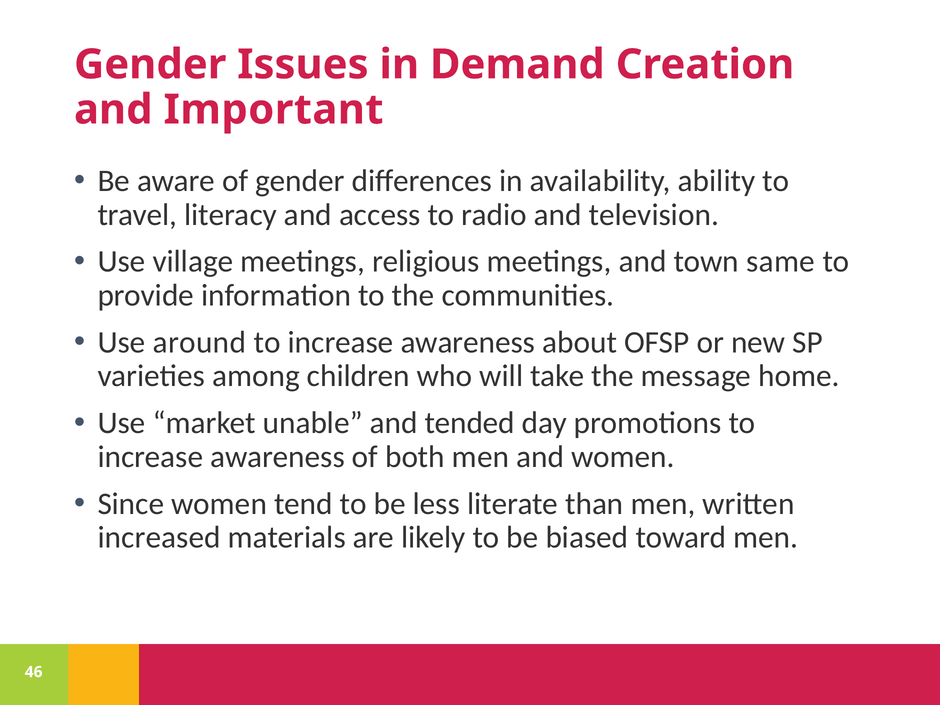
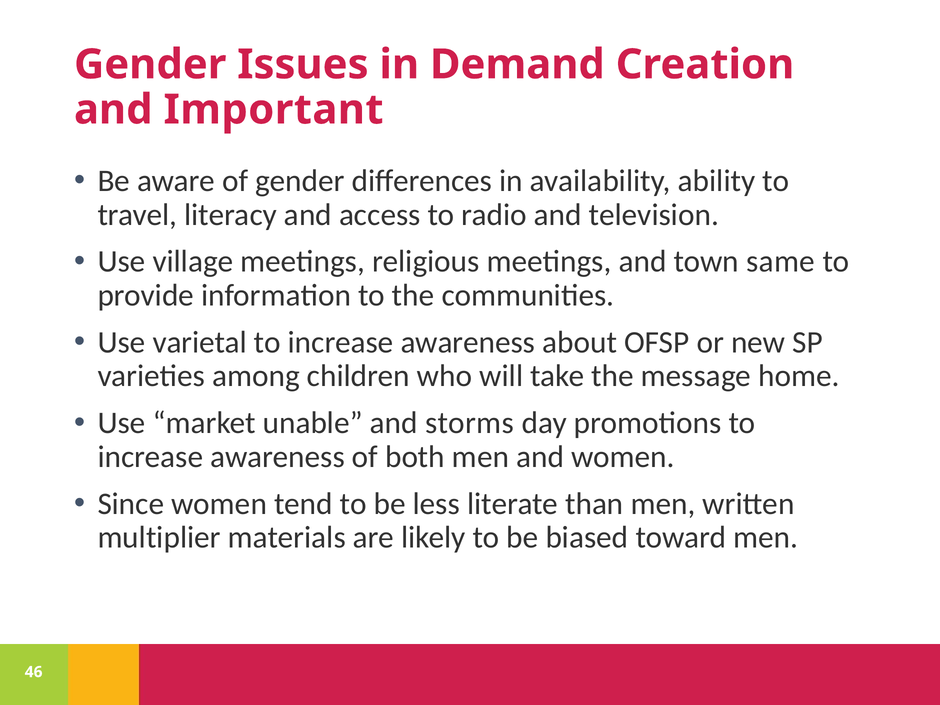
around: around -> varietal
tended: tended -> storms
increased: increased -> multiplier
